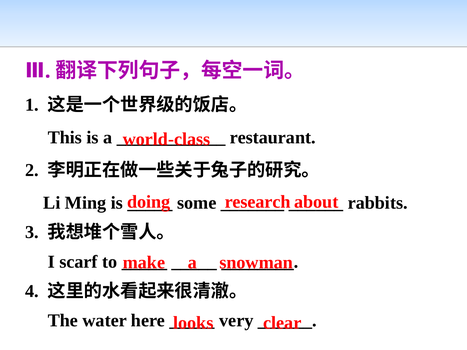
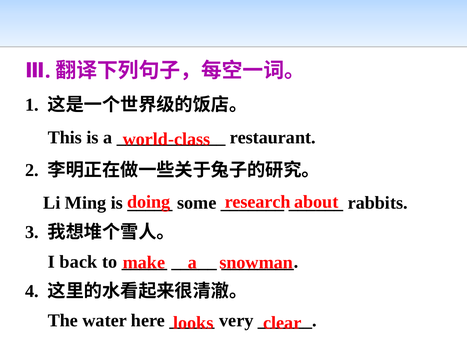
scarf: scarf -> back
